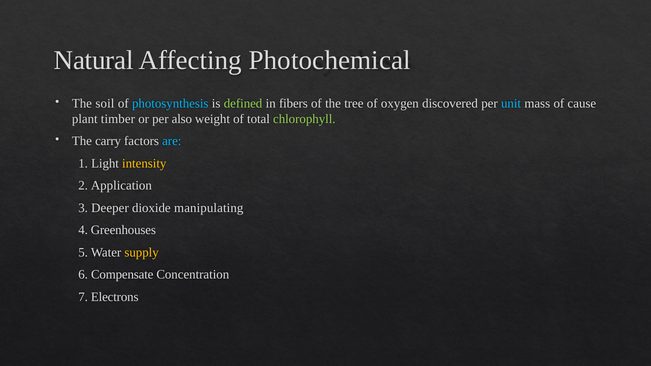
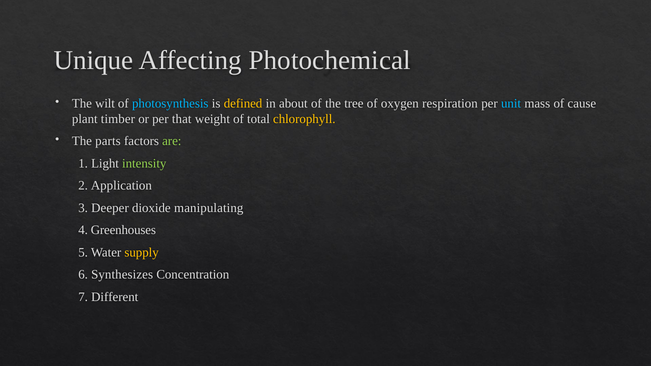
Natural: Natural -> Unique
soil: soil -> wilt
defined colour: light green -> yellow
fibers: fibers -> about
discovered: discovered -> respiration
also: also -> that
chlorophyll colour: light green -> yellow
carry: carry -> parts
are colour: light blue -> light green
intensity colour: yellow -> light green
Compensate: Compensate -> Synthesizes
Electrons: Electrons -> Different
